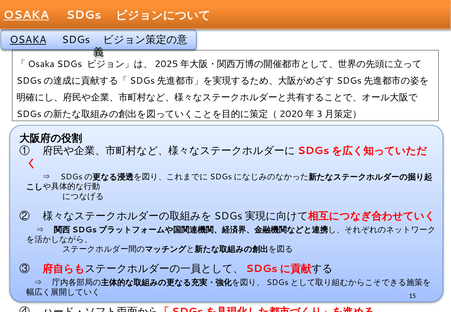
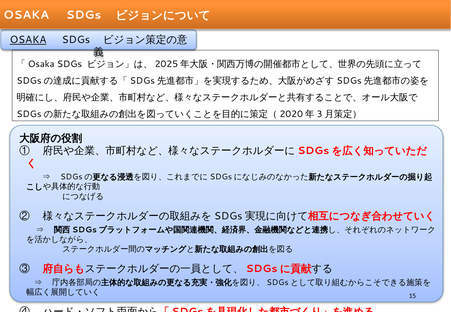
OSAKA at (26, 15) underline: present -> none
